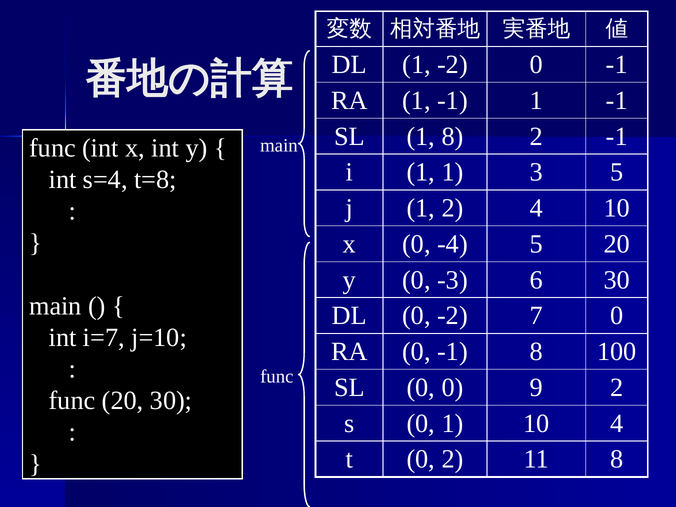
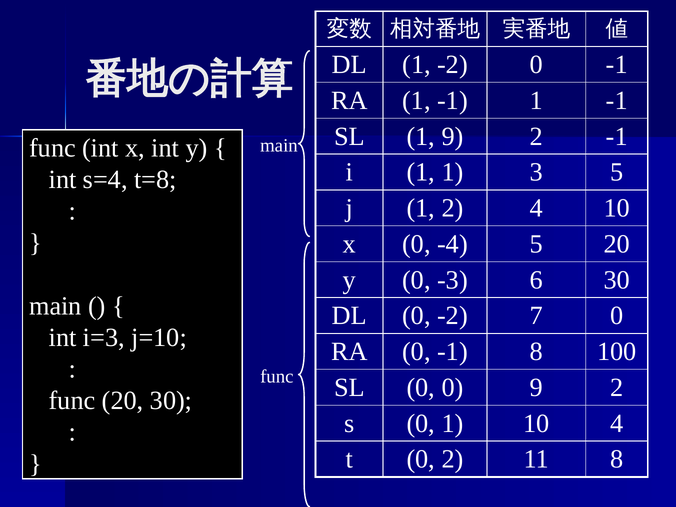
1 8: 8 -> 9
i=7: i=7 -> i=3
